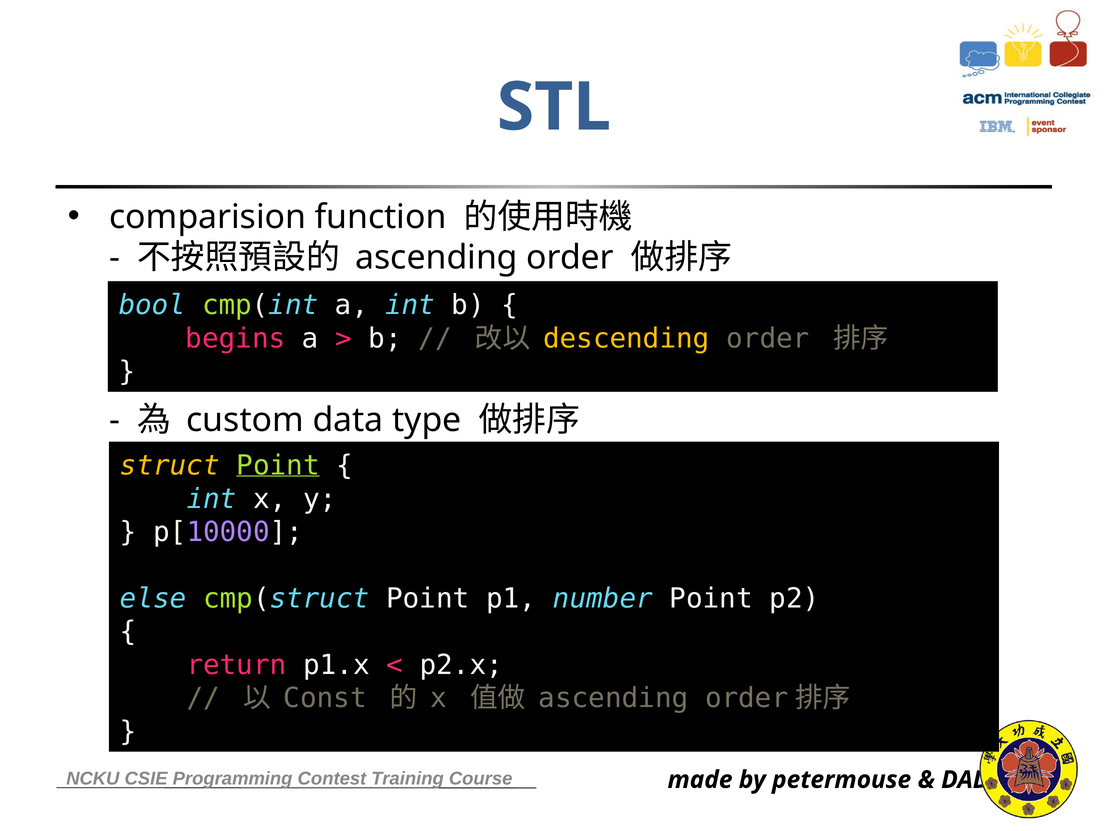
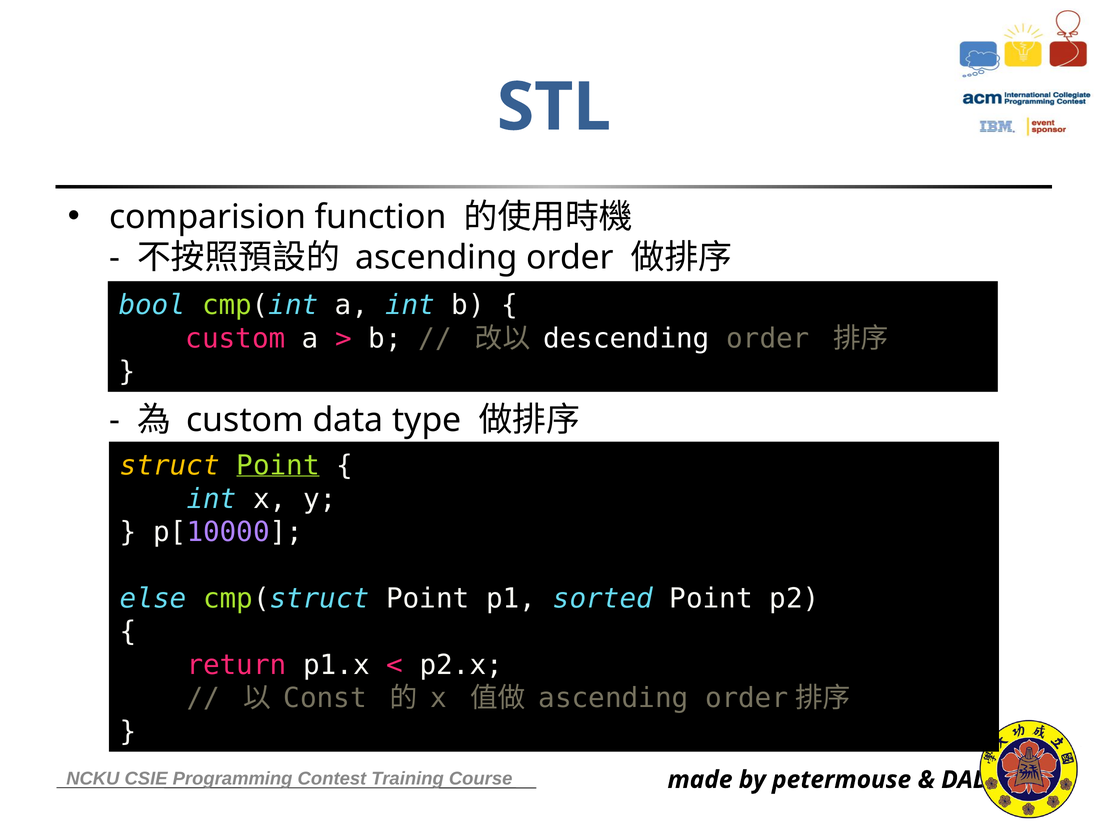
begins at (235, 338): begins -> custom
descending colour: yellow -> white
number: number -> sorted
